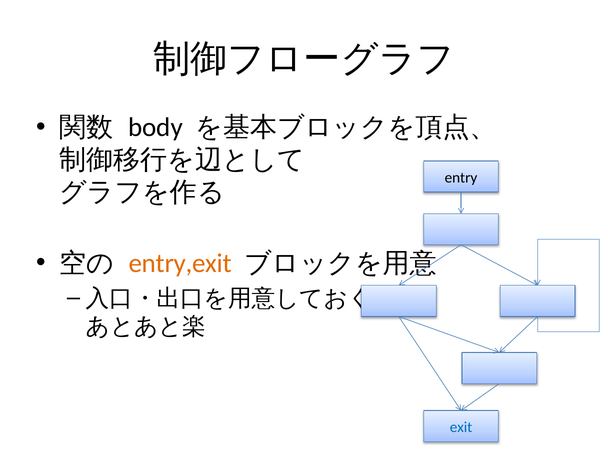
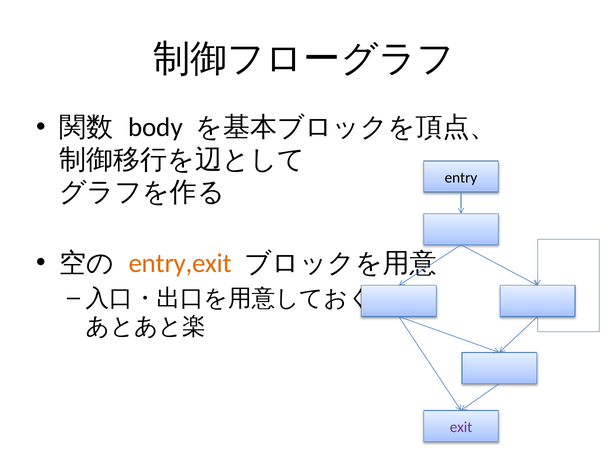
exit colour: blue -> purple
